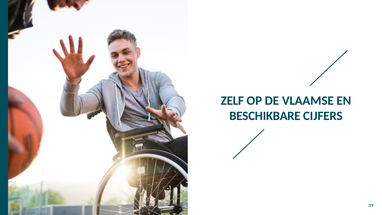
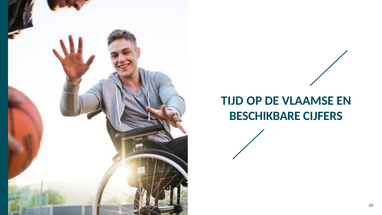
ZELF: ZELF -> TIJD
